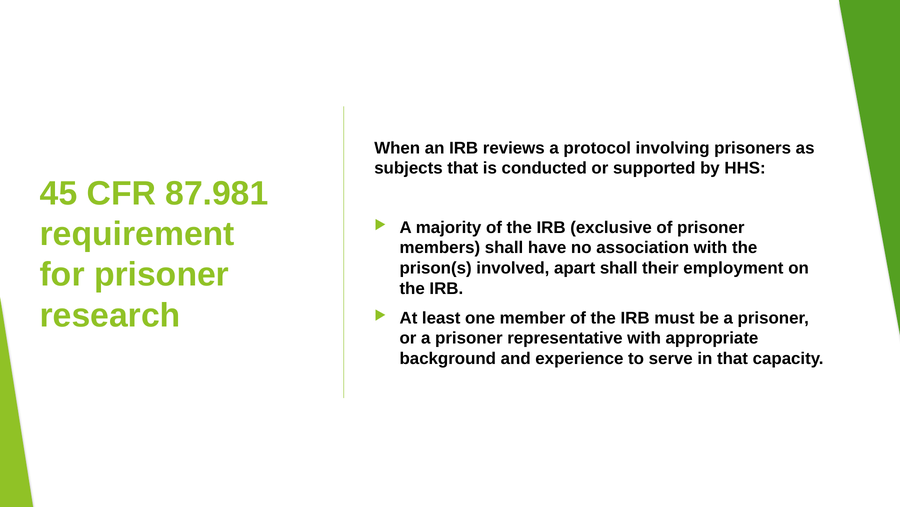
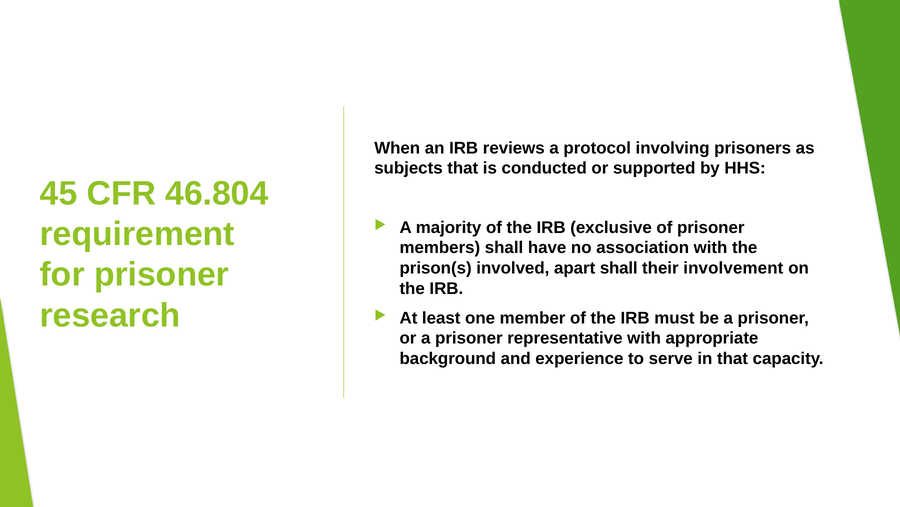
87.981: 87.981 -> 46.804
employment: employment -> involvement
